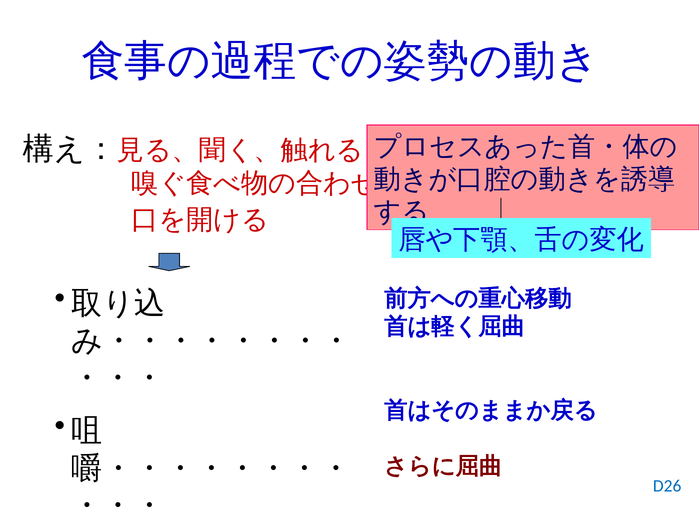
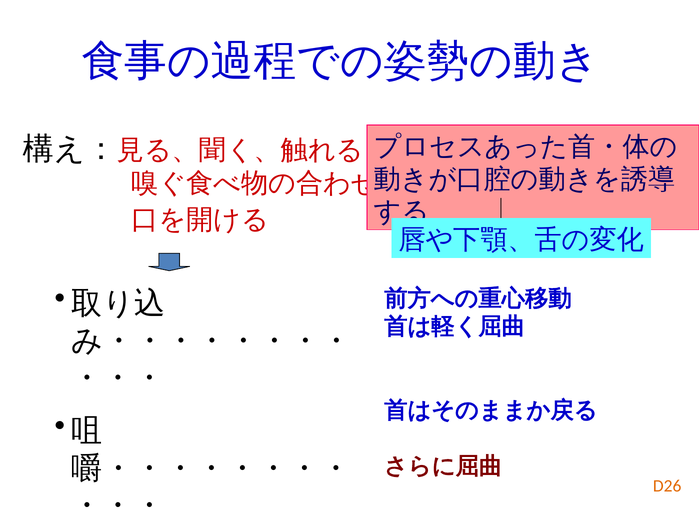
D26 colour: blue -> orange
